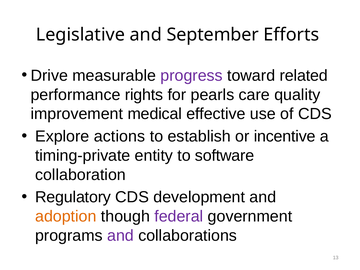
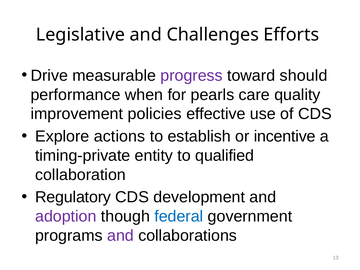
September: September -> Challenges
related: related -> should
rights: rights -> when
medical: medical -> policies
software: software -> qualified
adoption colour: orange -> purple
federal colour: purple -> blue
